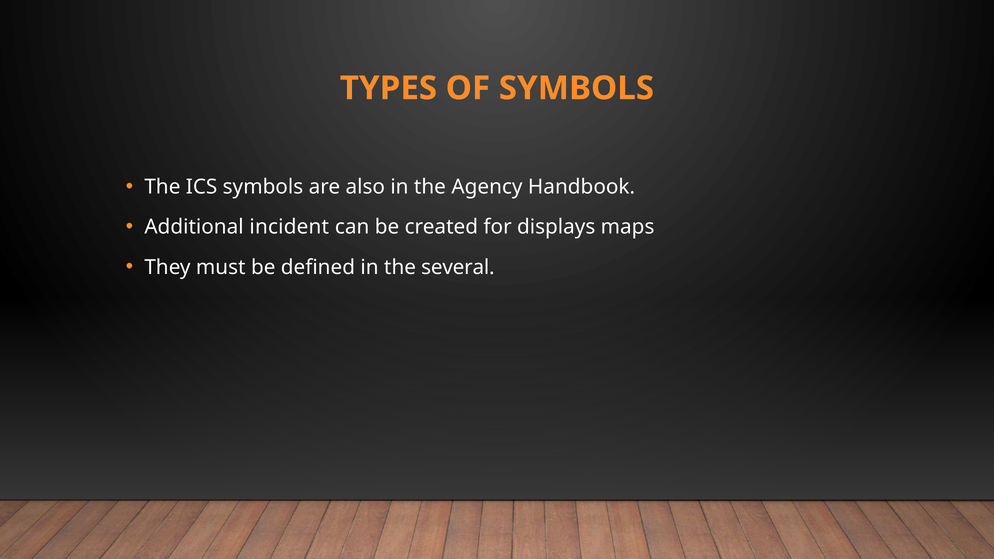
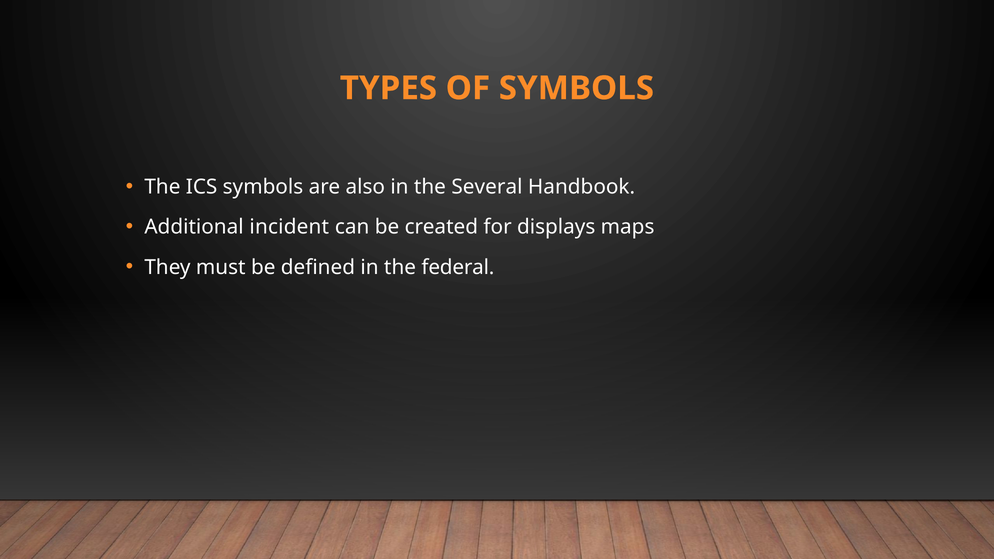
Agency: Agency -> Several
several: several -> federal
